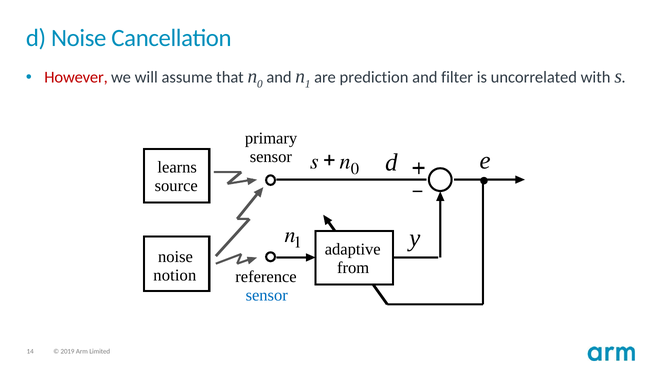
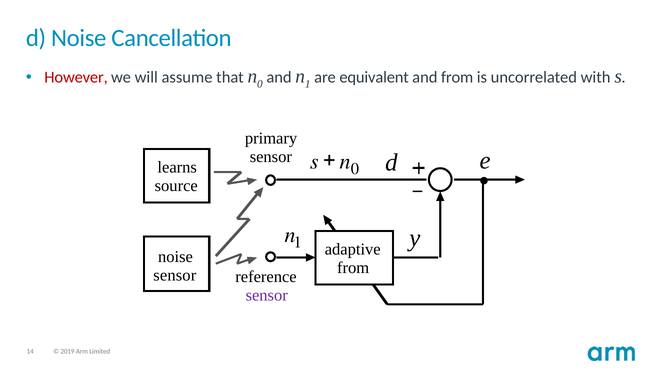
prediction: prediction -> equivalent
and filter: filter -> from
notion at (175, 275): notion -> sensor
sensor at (267, 295) colour: blue -> purple
